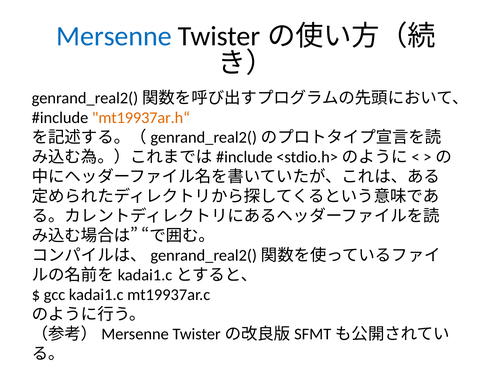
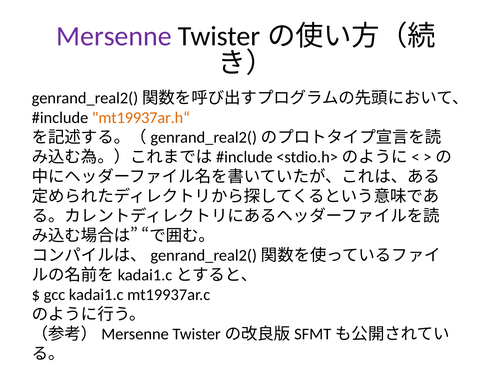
Mersenne colour: blue -> purple
